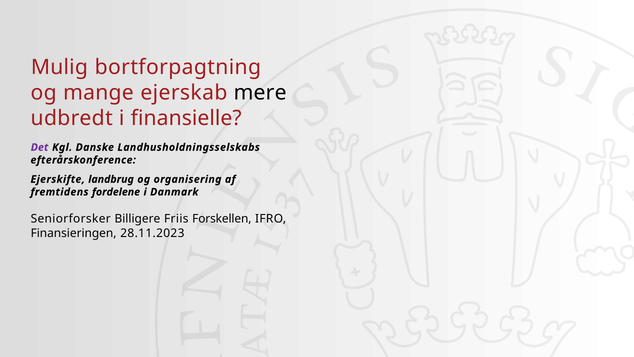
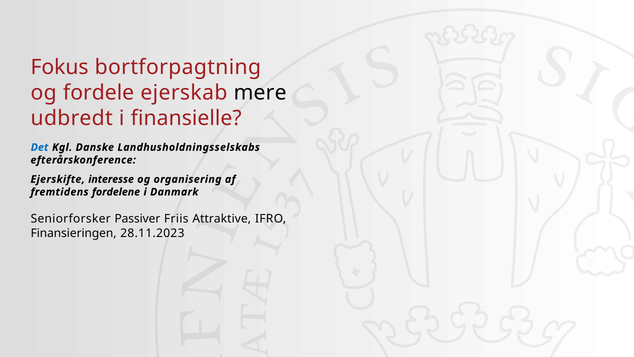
Mulig: Mulig -> Fokus
mange: mange -> fordele
Det colour: purple -> blue
landbrug: landbrug -> interesse
Billigere: Billigere -> Passiver
Forskellen: Forskellen -> Attraktive
